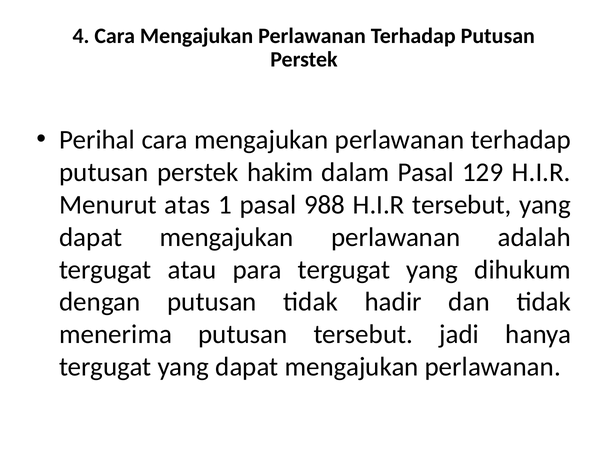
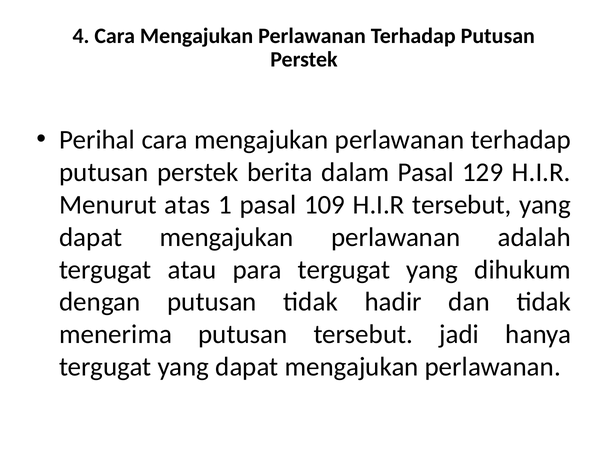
hakim: hakim -> berita
988: 988 -> 109
